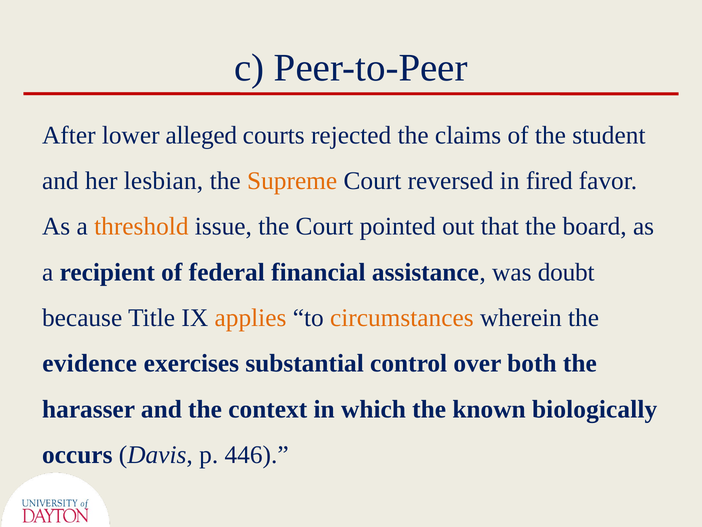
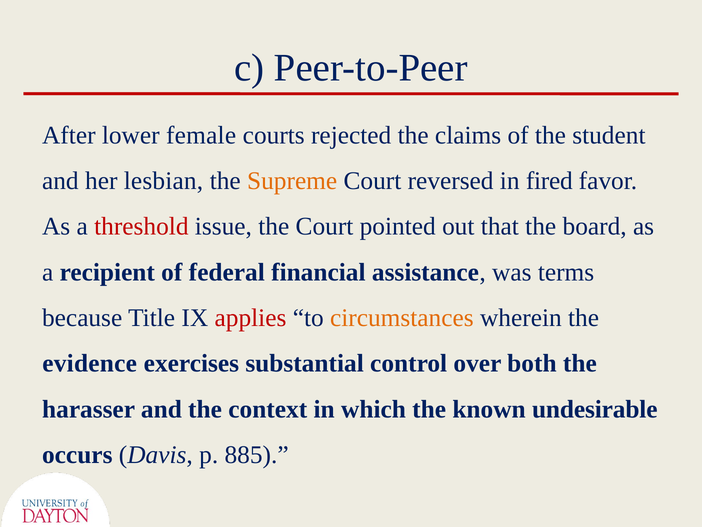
alleged: alleged -> female
threshold colour: orange -> red
doubt: doubt -> terms
applies colour: orange -> red
biologically: biologically -> undesirable
446: 446 -> 885
